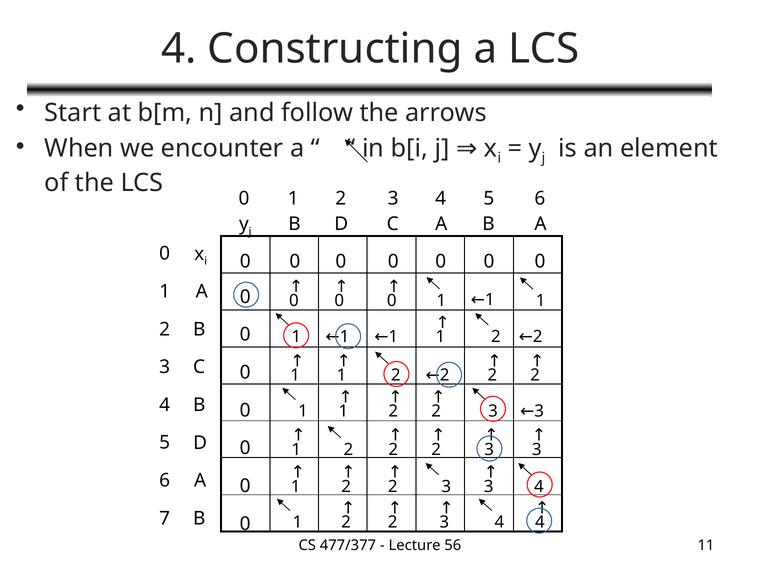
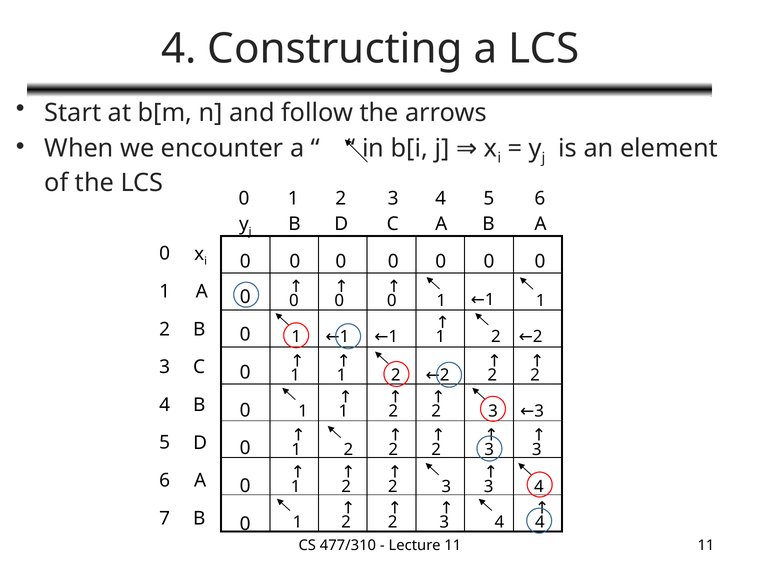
477/377: 477/377 -> 477/310
Lecture 56: 56 -> 11
